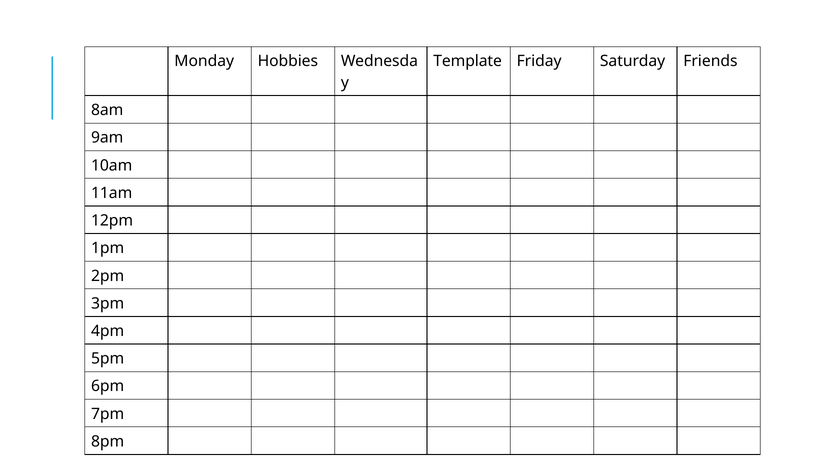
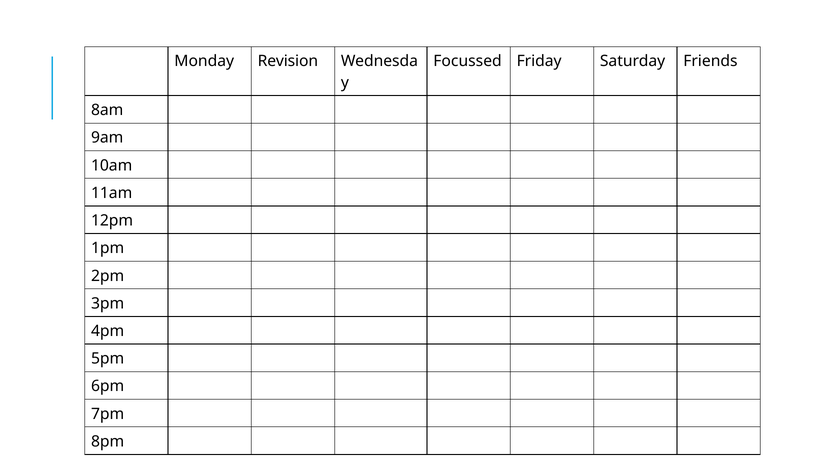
Hobbies: Hobbies -> Revision
Template: Template -> Focussed
